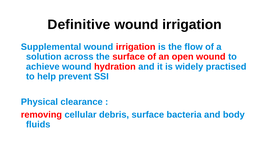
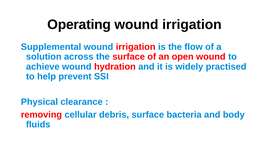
Definitive: Definitive -> Operating
